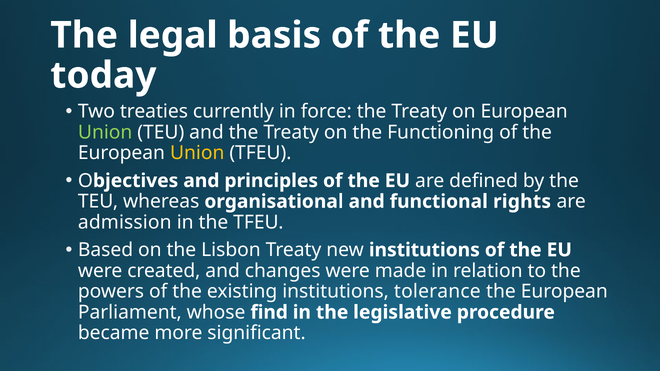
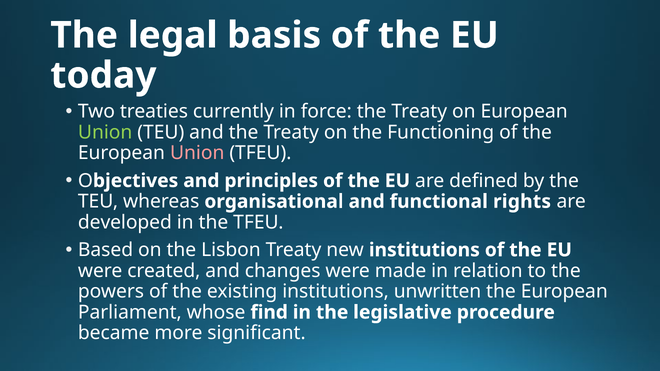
Union at (197, 153) colour: yellow -> pink
admission: admission -> developed
tolerance: tolerance -> unwritten
